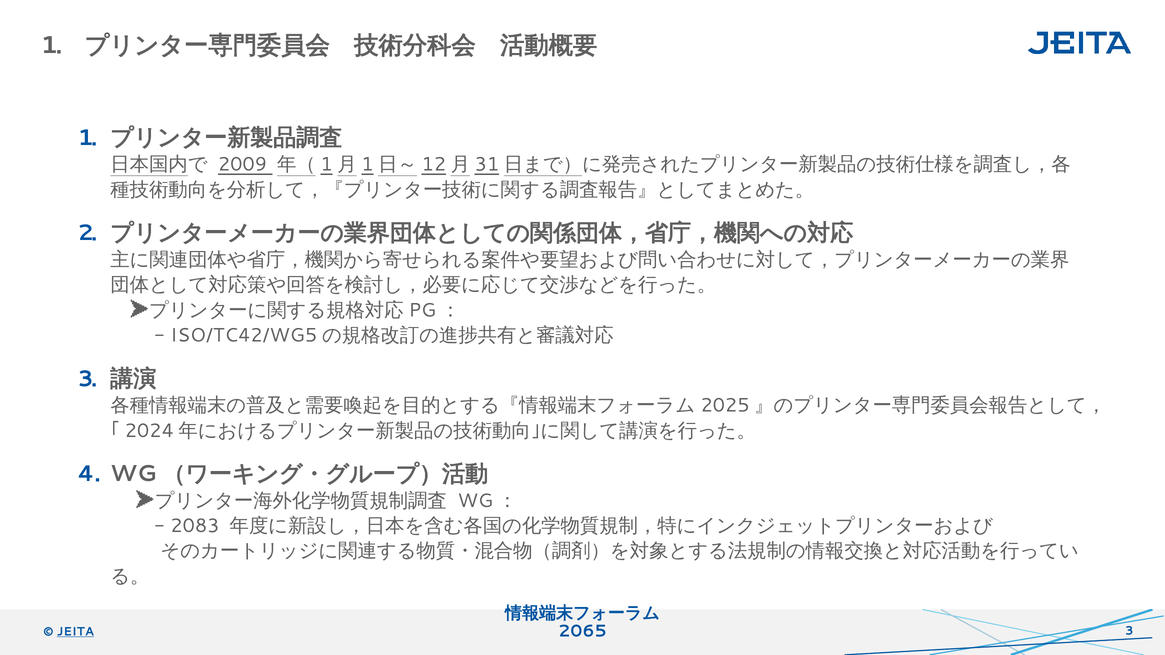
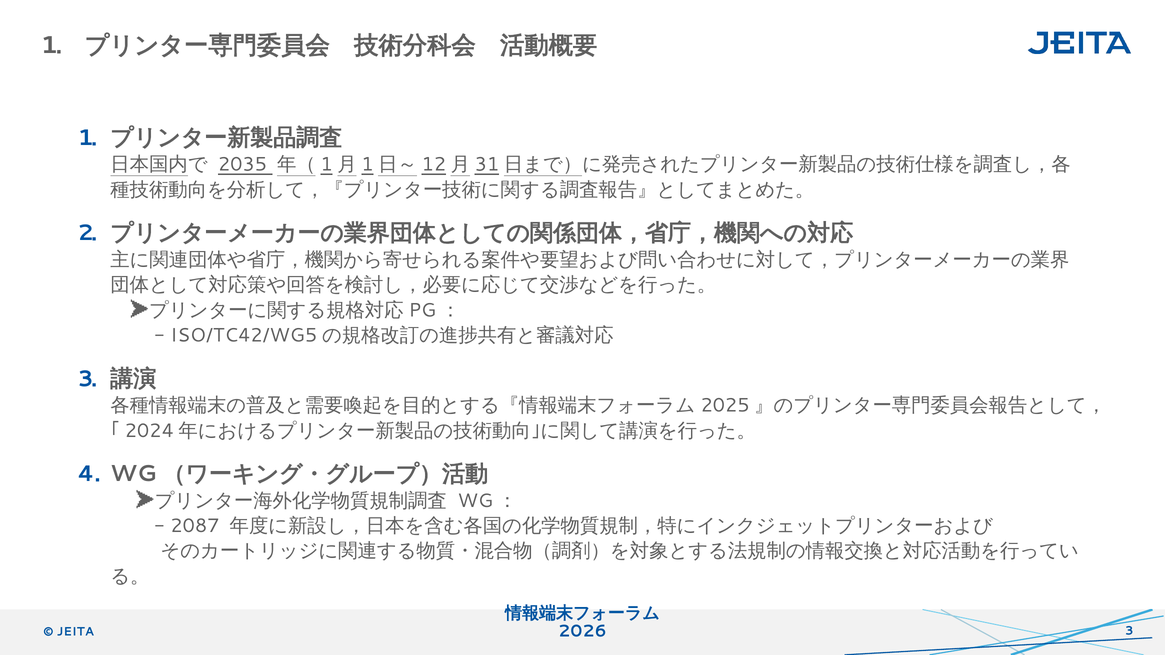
2009: 2009 -> 2035
2083: 2083 -> 2087
2065: 2065 -> 2026
JEITA underline: present -> none
